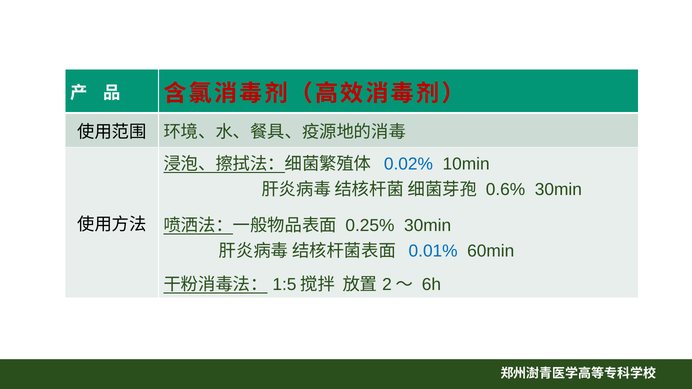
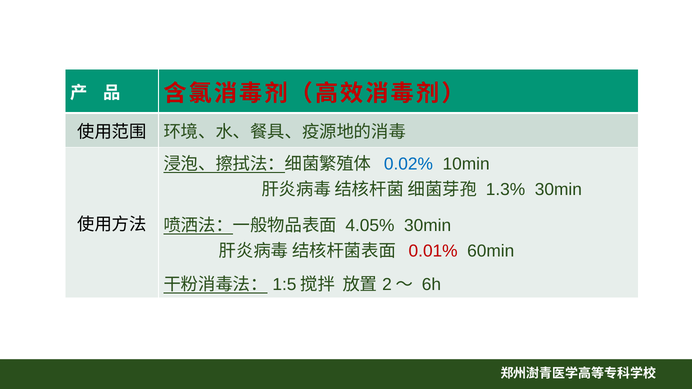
0.6%: 0.6% -> 1.3%
0.25%: 0.25% -> 4.05%
0.01% colour: blue -> red
